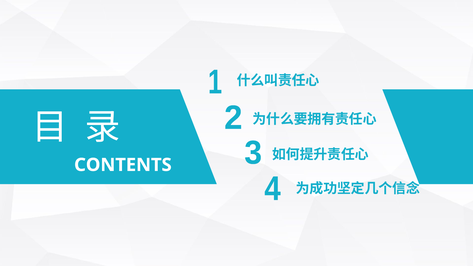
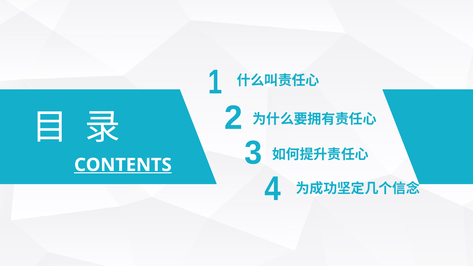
CONTENTS underline: none -> present
